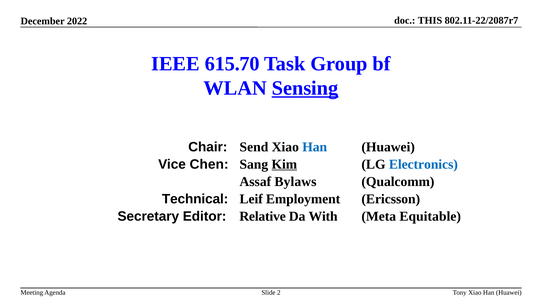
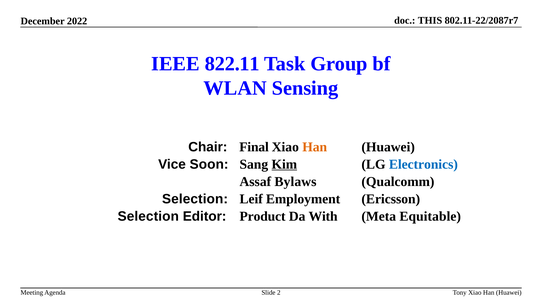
615.70: 615.70 -> 822.11
Sensing underline: present -> none
Send: Send -> Final
Han at (315, 147) colour: blue -> orange
Chen: Chen -> Soon
Technical at (195, 199): Technical -> Selection
Secretary at (148, 216): Secretary -> Selection
Relative: Relative -> Product
